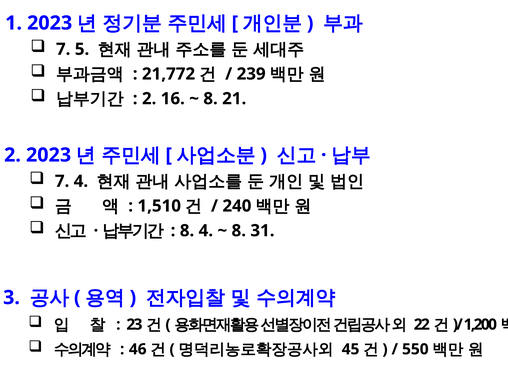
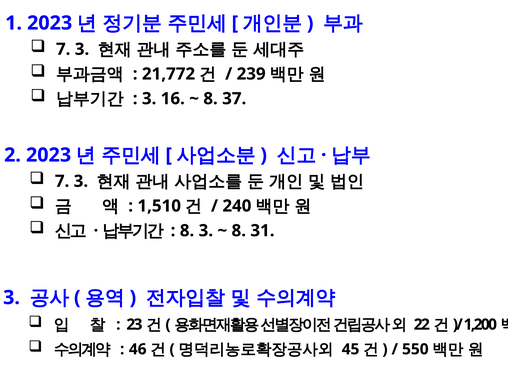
5 at (82, 49): 5 -> 3
2 at (149, 99): 2 -> 3
21: 21 -> 37
4 at (81, 181): 4 -> 3
8 4: 4 -> 3
